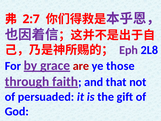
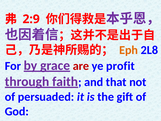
2:7: 2:7 -> 2:9
Eph colour: purple -> orange
those: those -> profit
